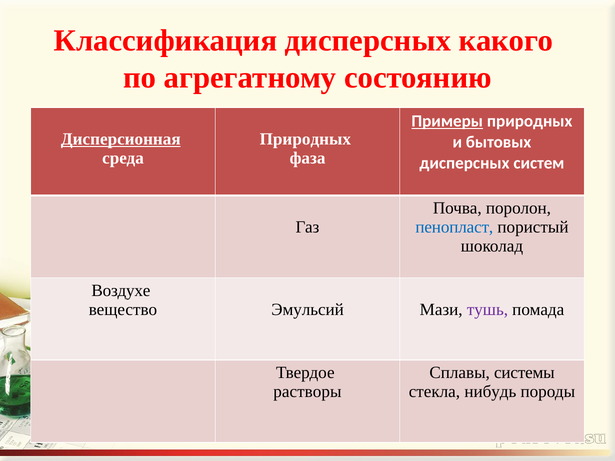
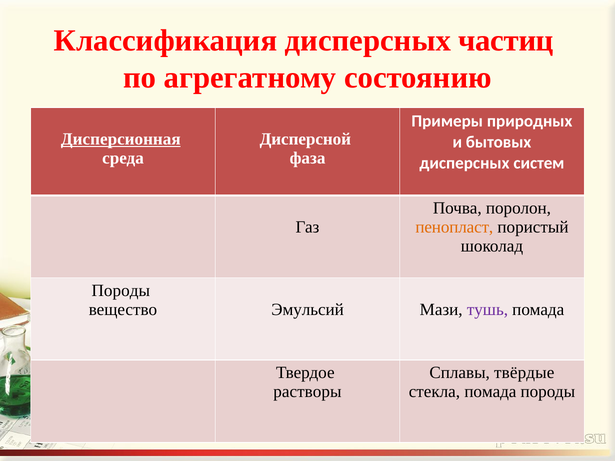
какого: какого -> частиц
Примеры underline: present -> none
Природных at (305, 139): Природных -> Дисперсной
пенопласт colour: blue -> orange
Воздухе at (121, 291): Воздухе -> Породы
системы: системы -> твёрдые
стекла нибудь: нибудь -> помада
